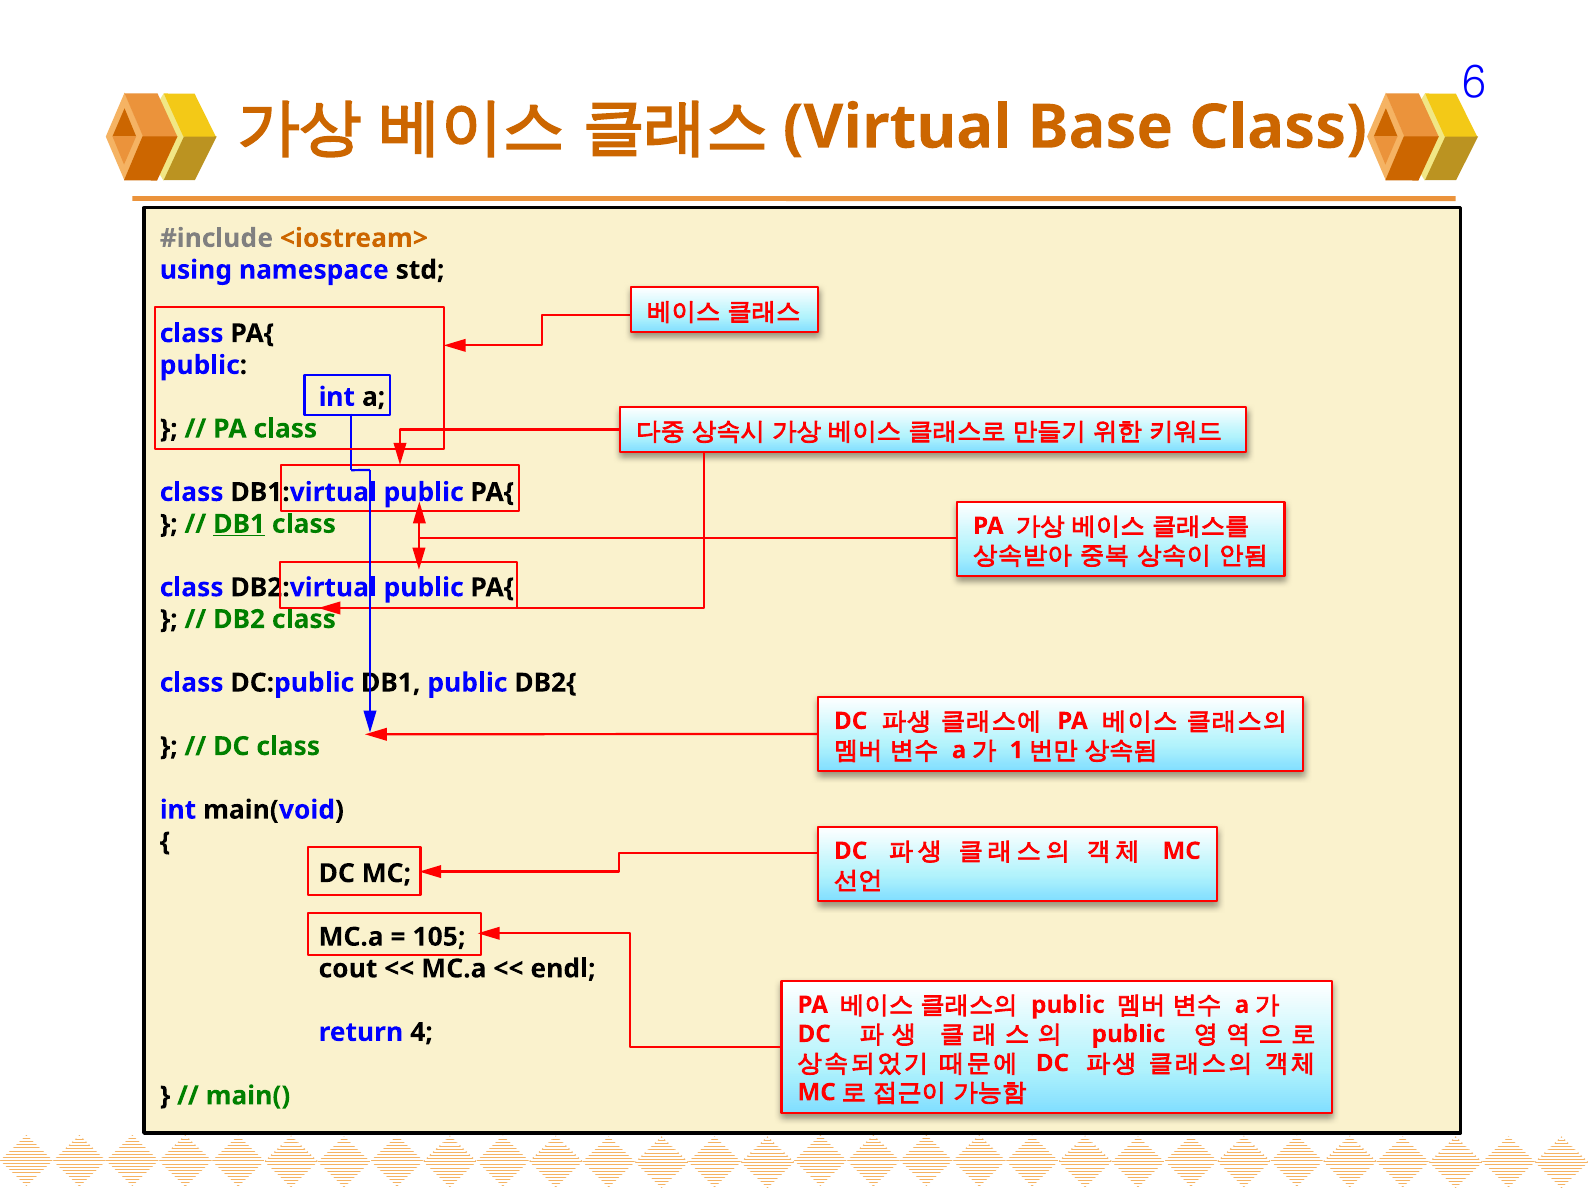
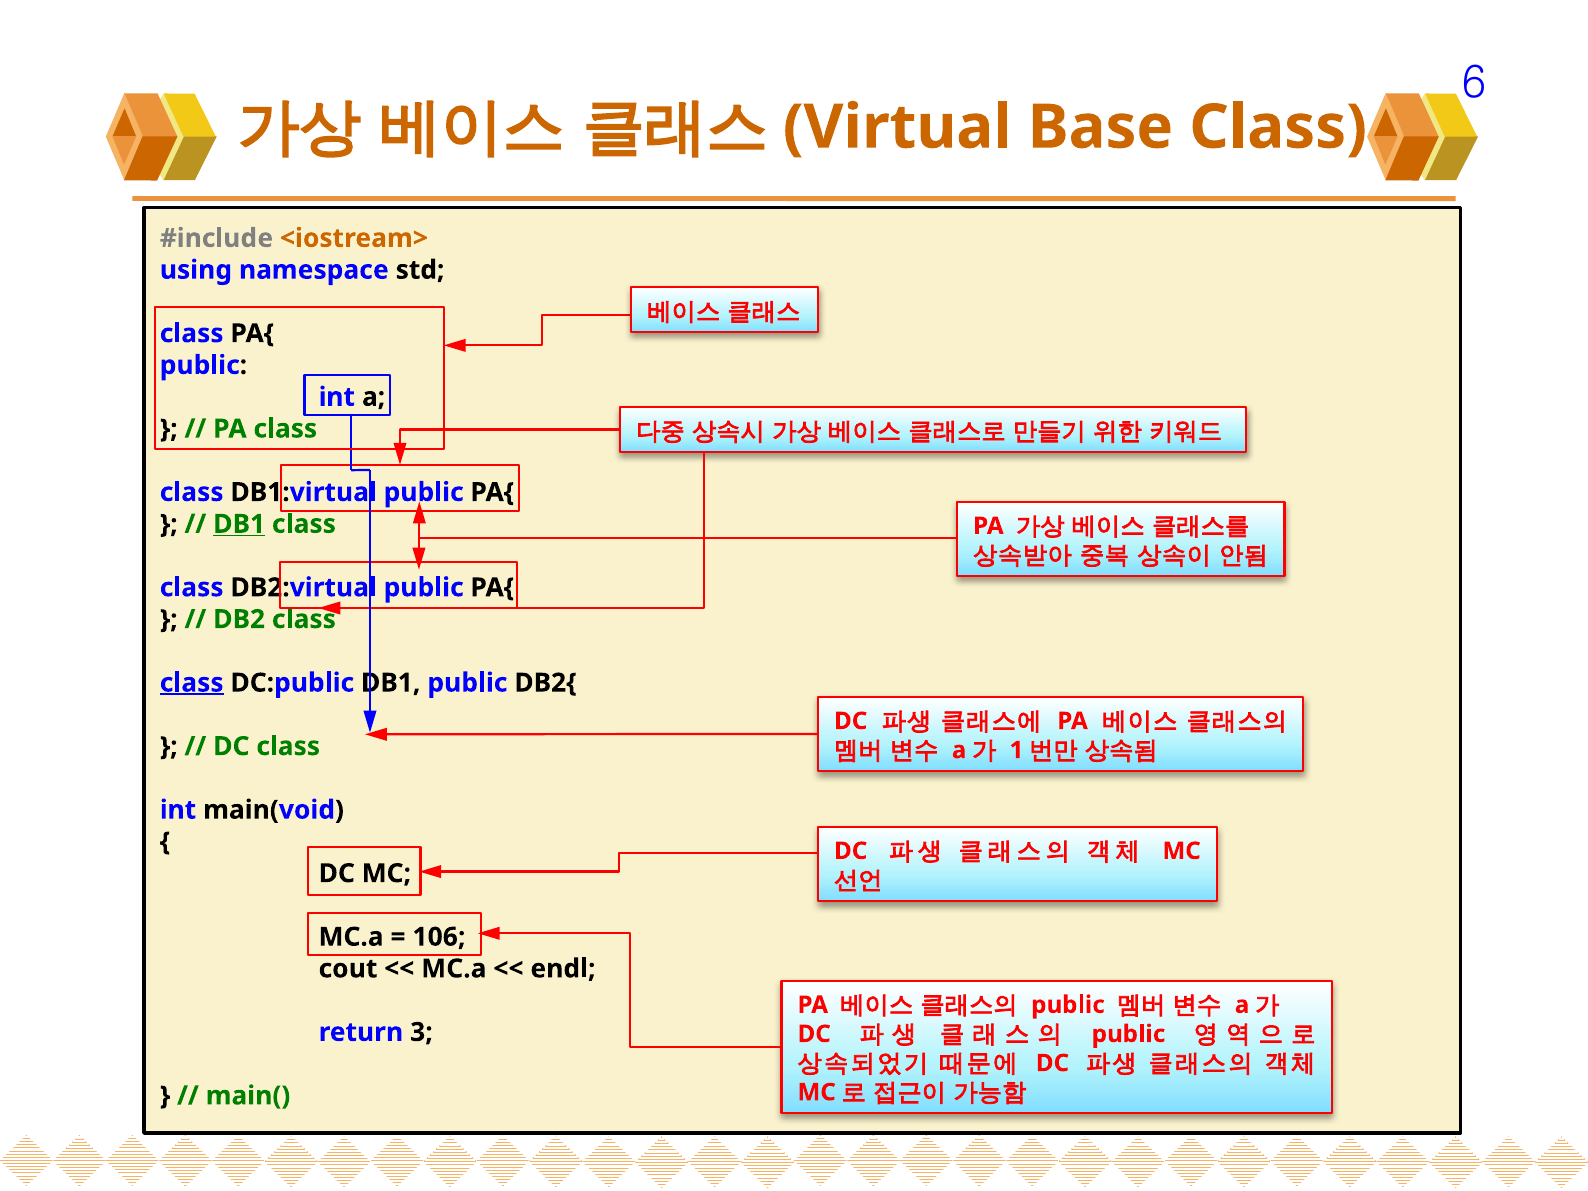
class at (192, 683) underline: none -> present
105: 105 -> 106
4: 4 -> 3
